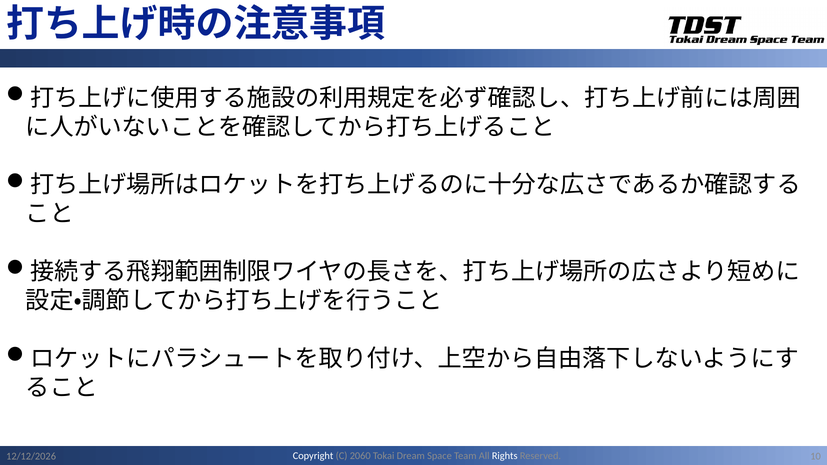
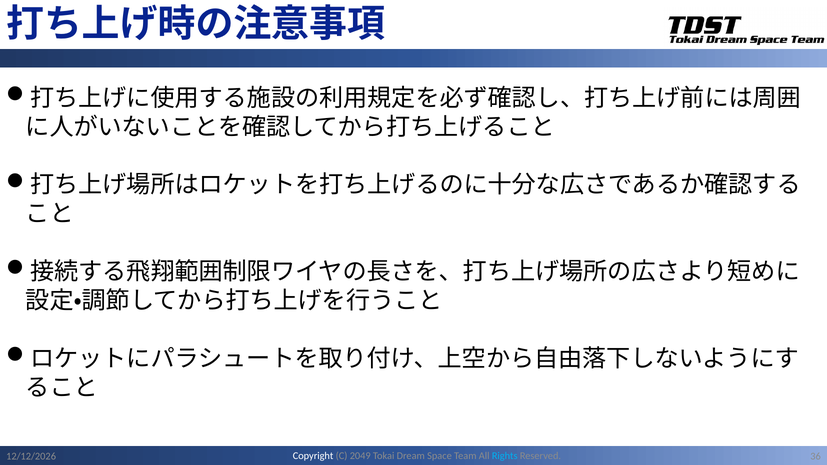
2060: 2060 -> 2049
Rights colour: white -> light blue
10: 10 -> 36
